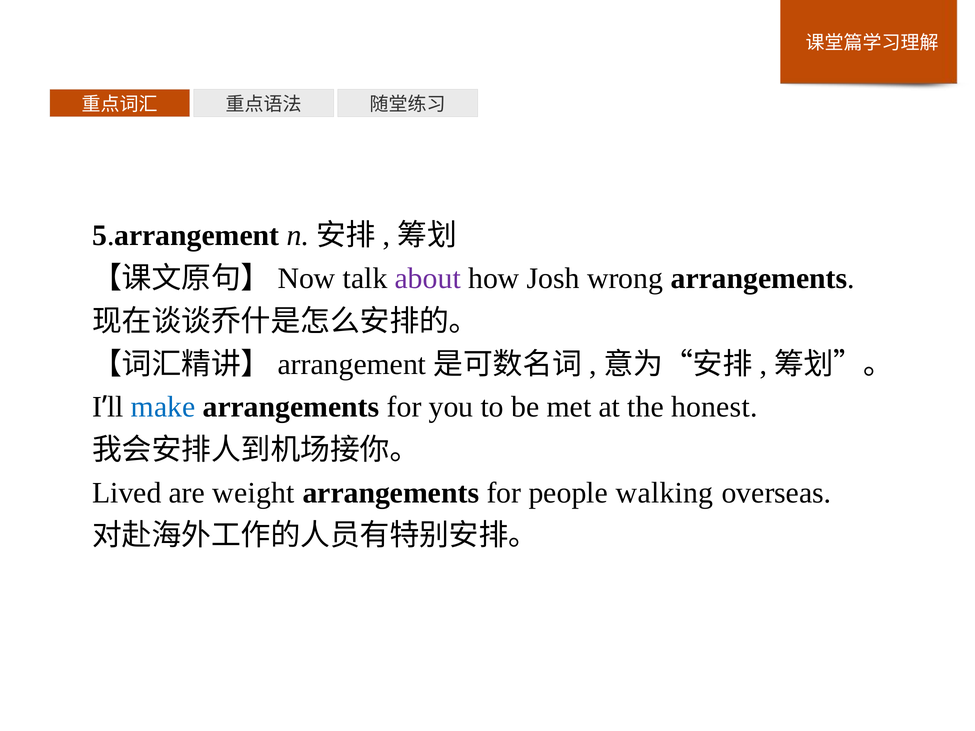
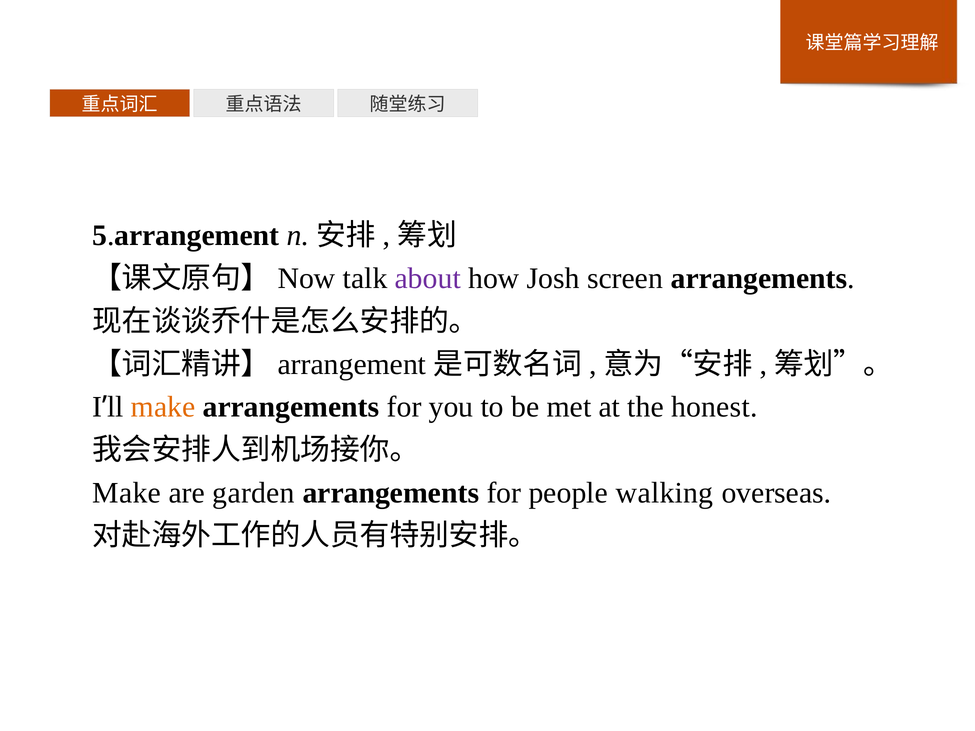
wrong: wrong -> screen
make at (163, 407) colour: blue -> orange
Lived at (127, 493): Lived -> Make
weight: weight -> garden
